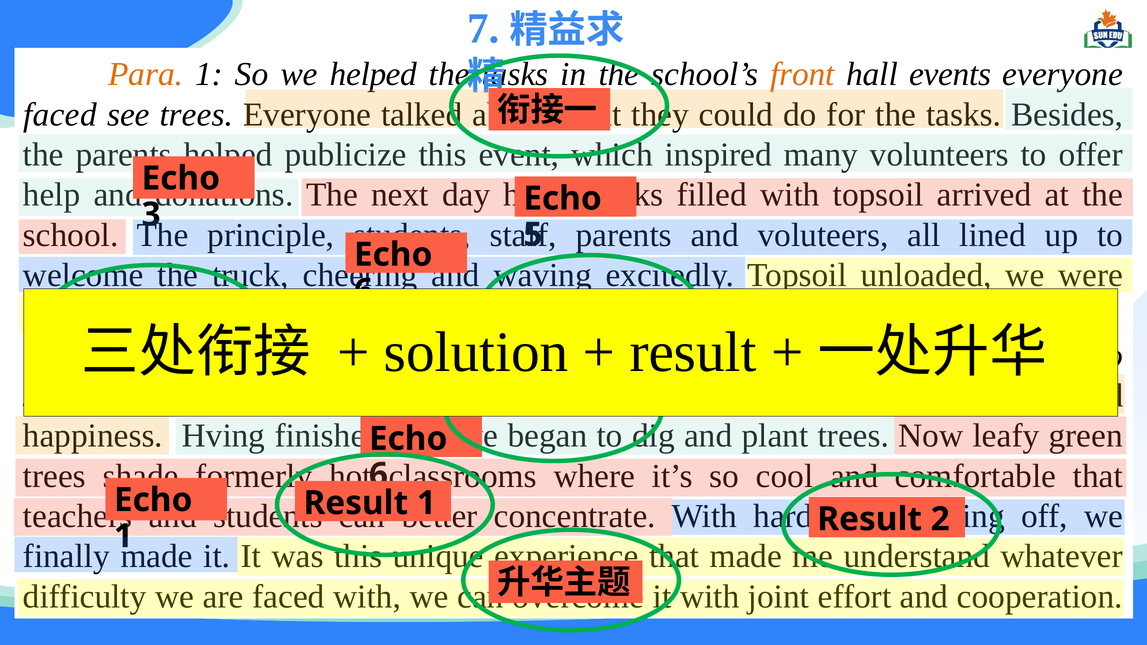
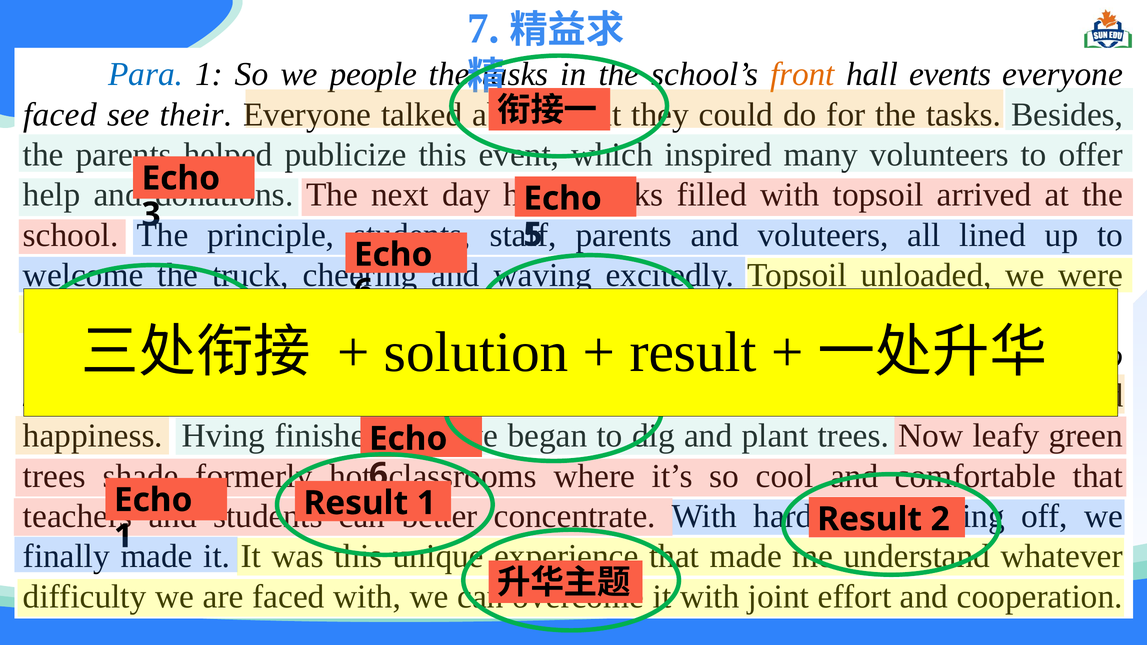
Para at (146, 74) colour: orange -> blue
we helped: helped -> people
see trees: trees -> their
